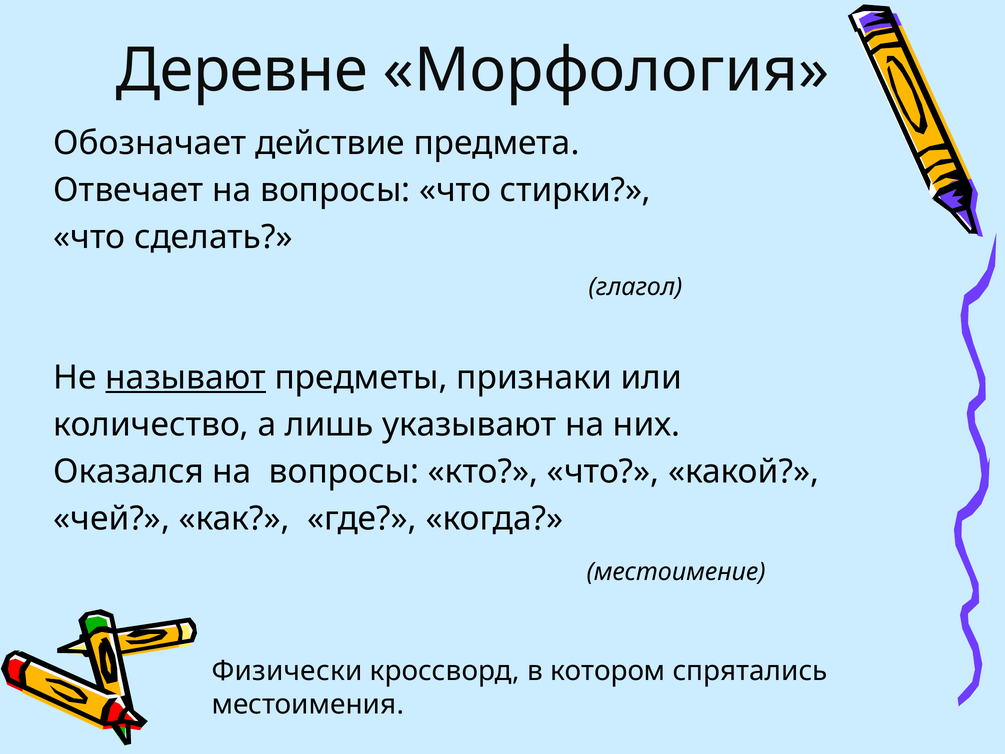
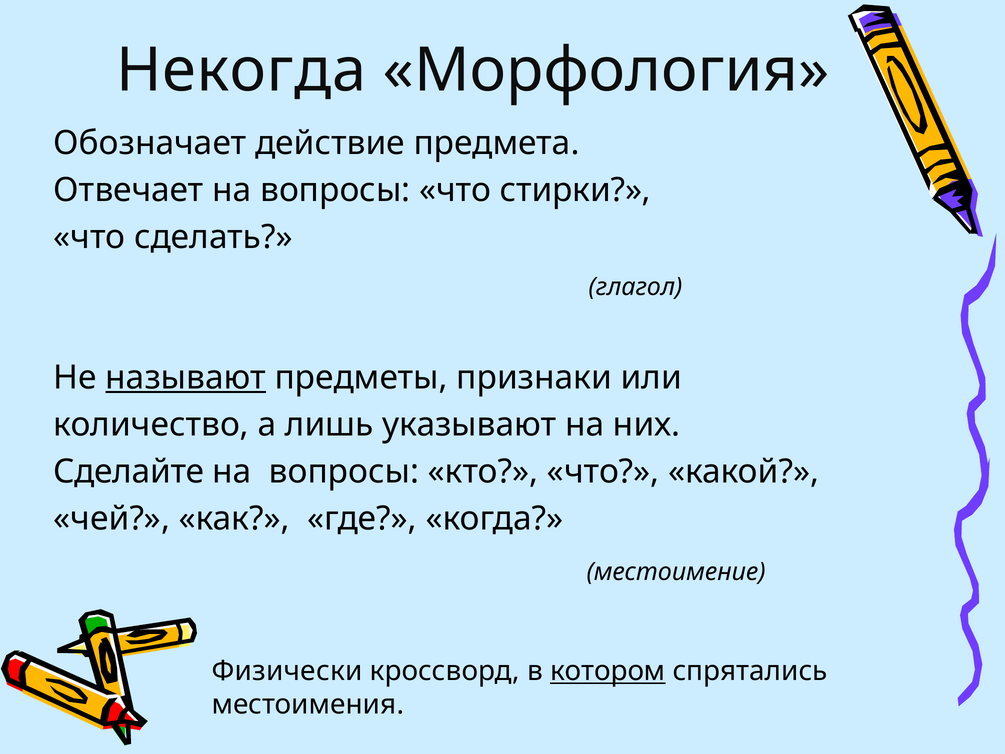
Деревне: Деревне -> Некогда
Оказался: Оказался -> Сделайте
котором underline: none -> present
